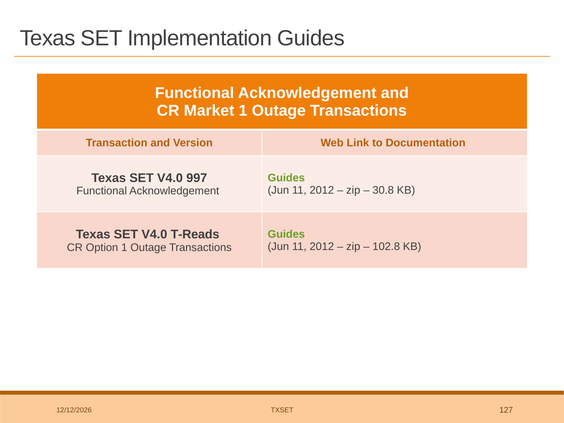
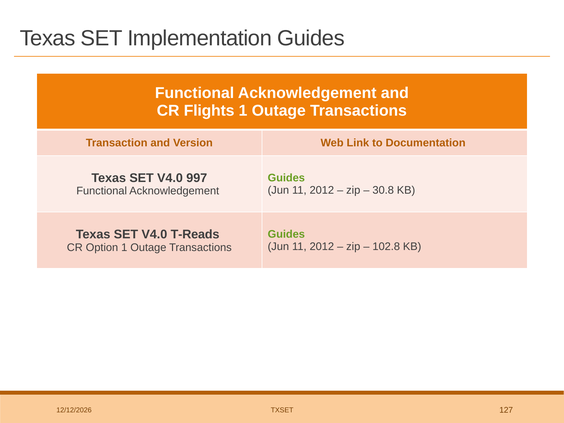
Market: Market -> Flights
